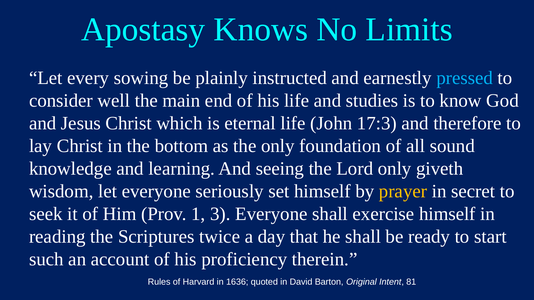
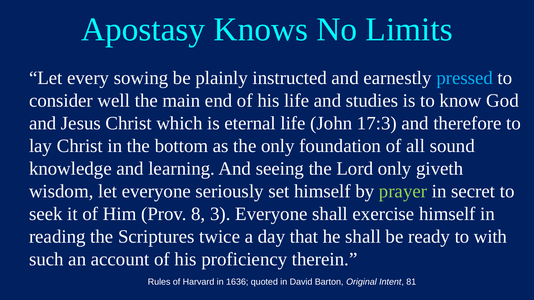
prayer colour: yellow -> light green
1: 1 -> 8
start: start -> with
